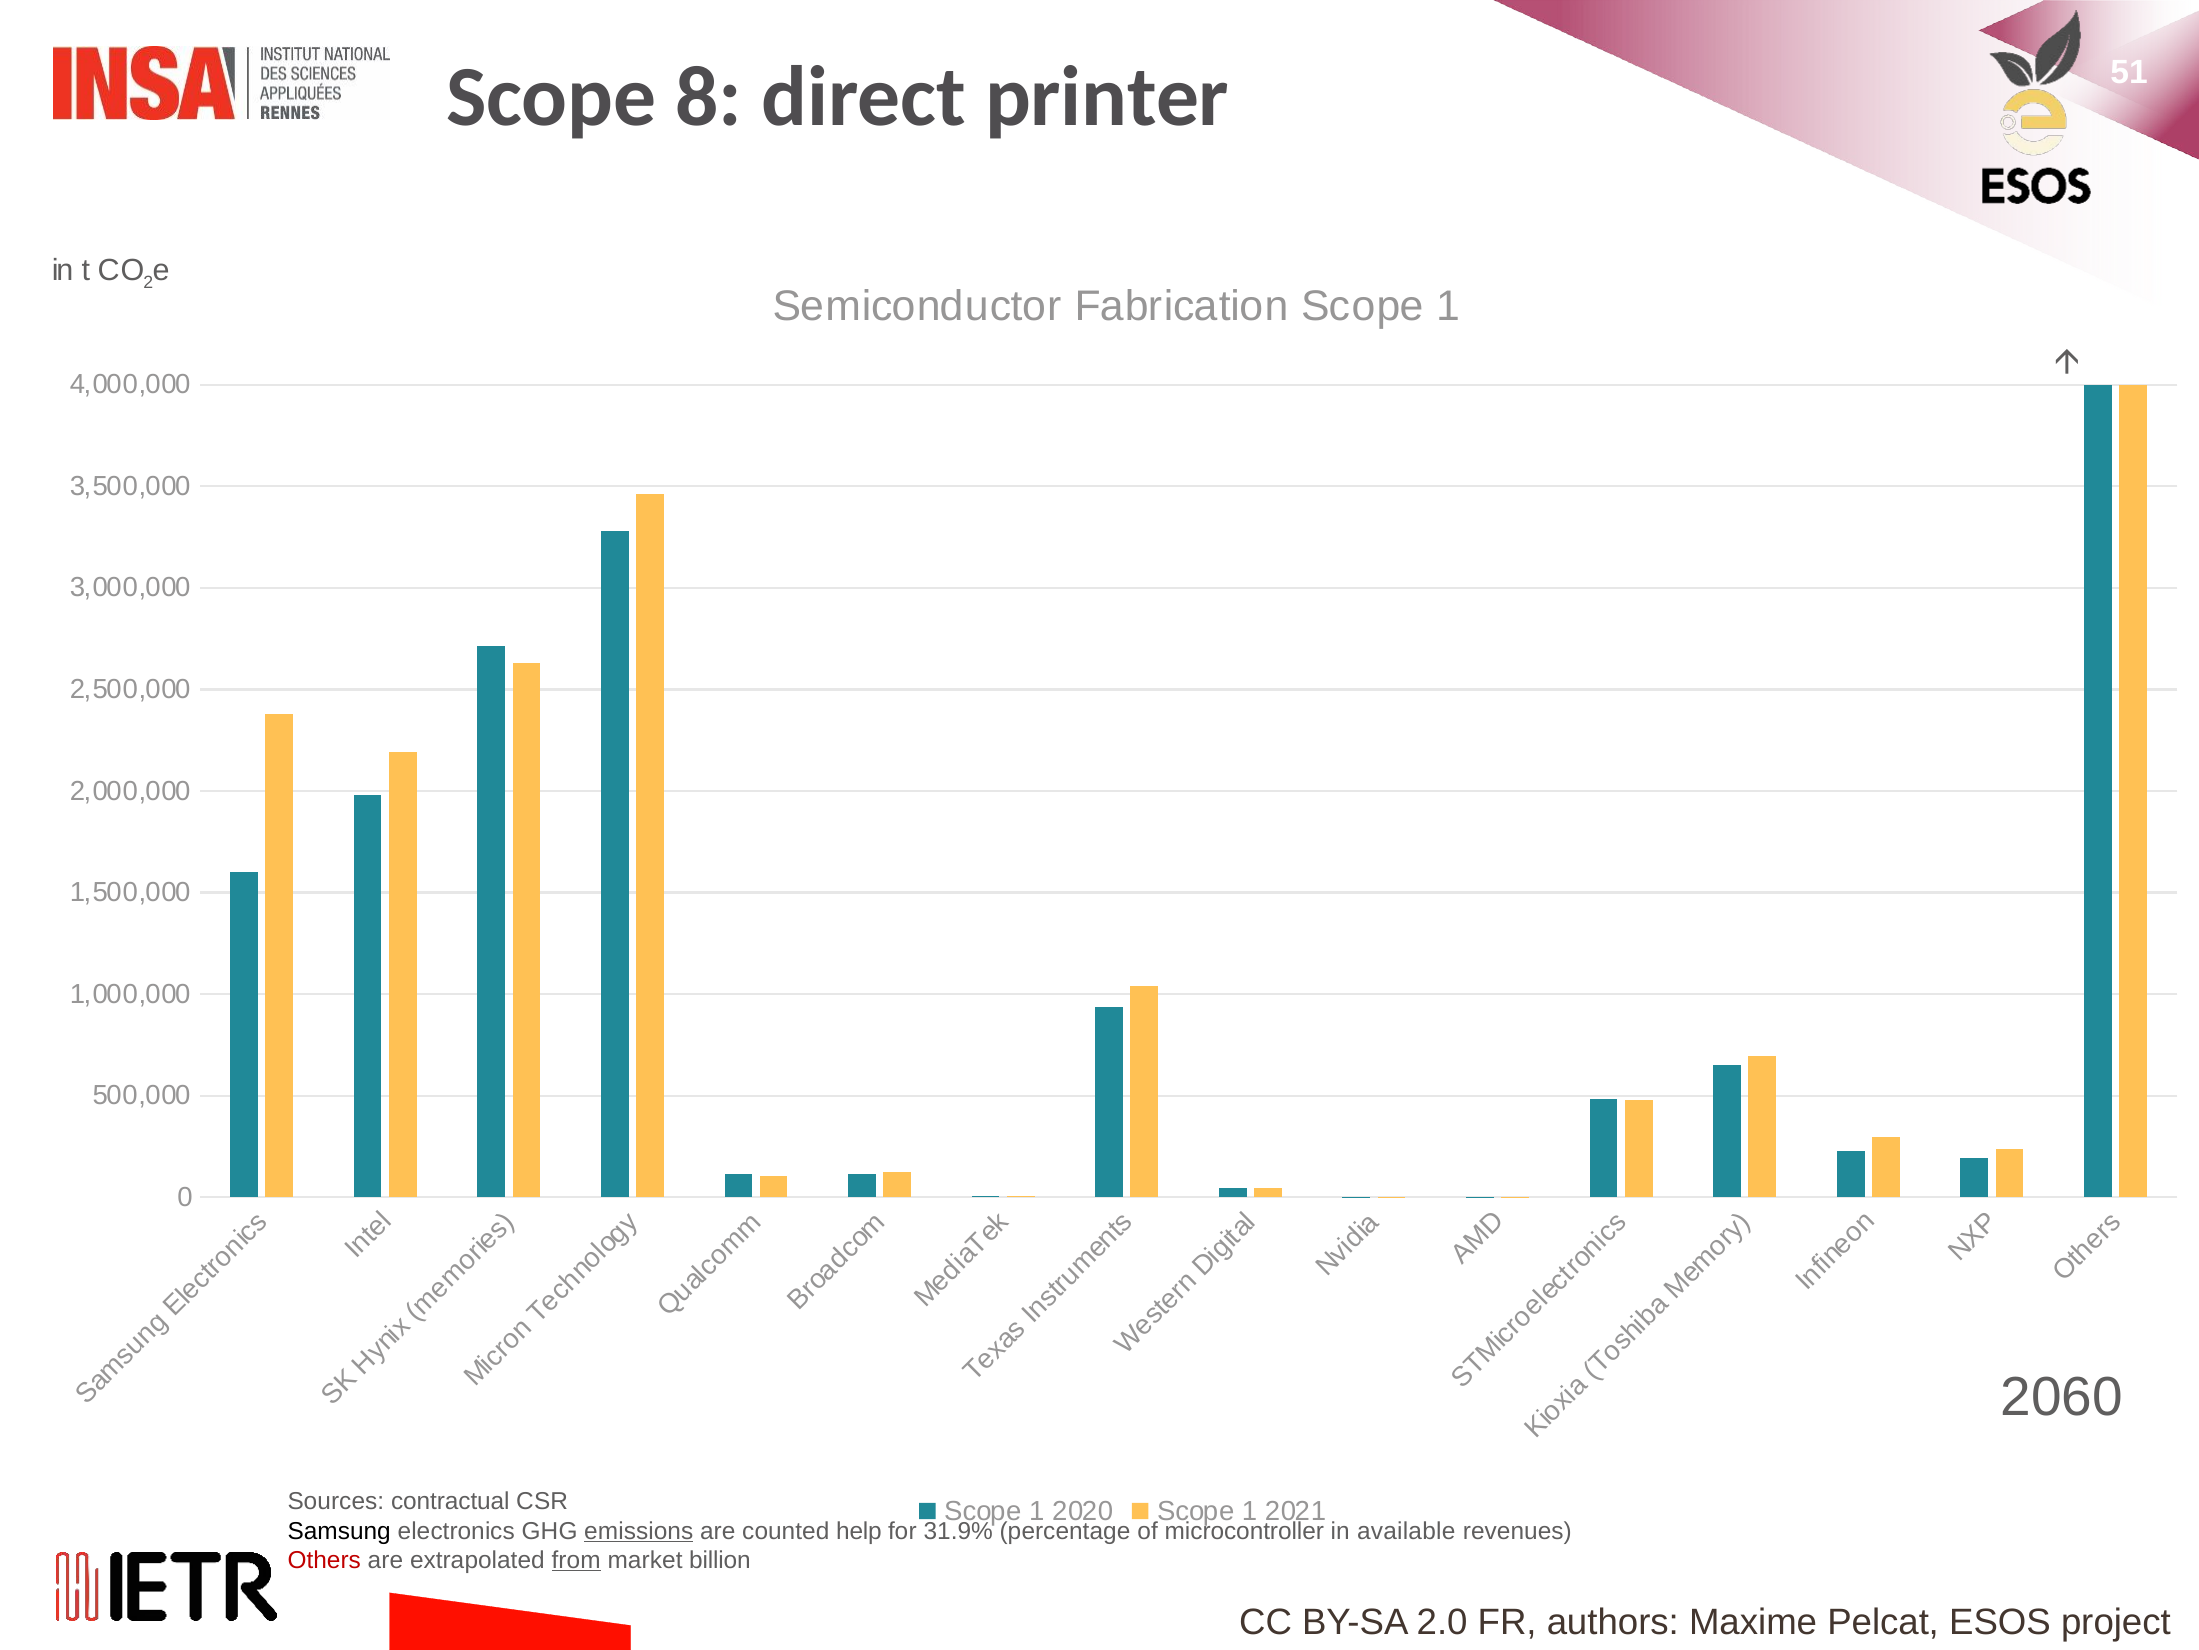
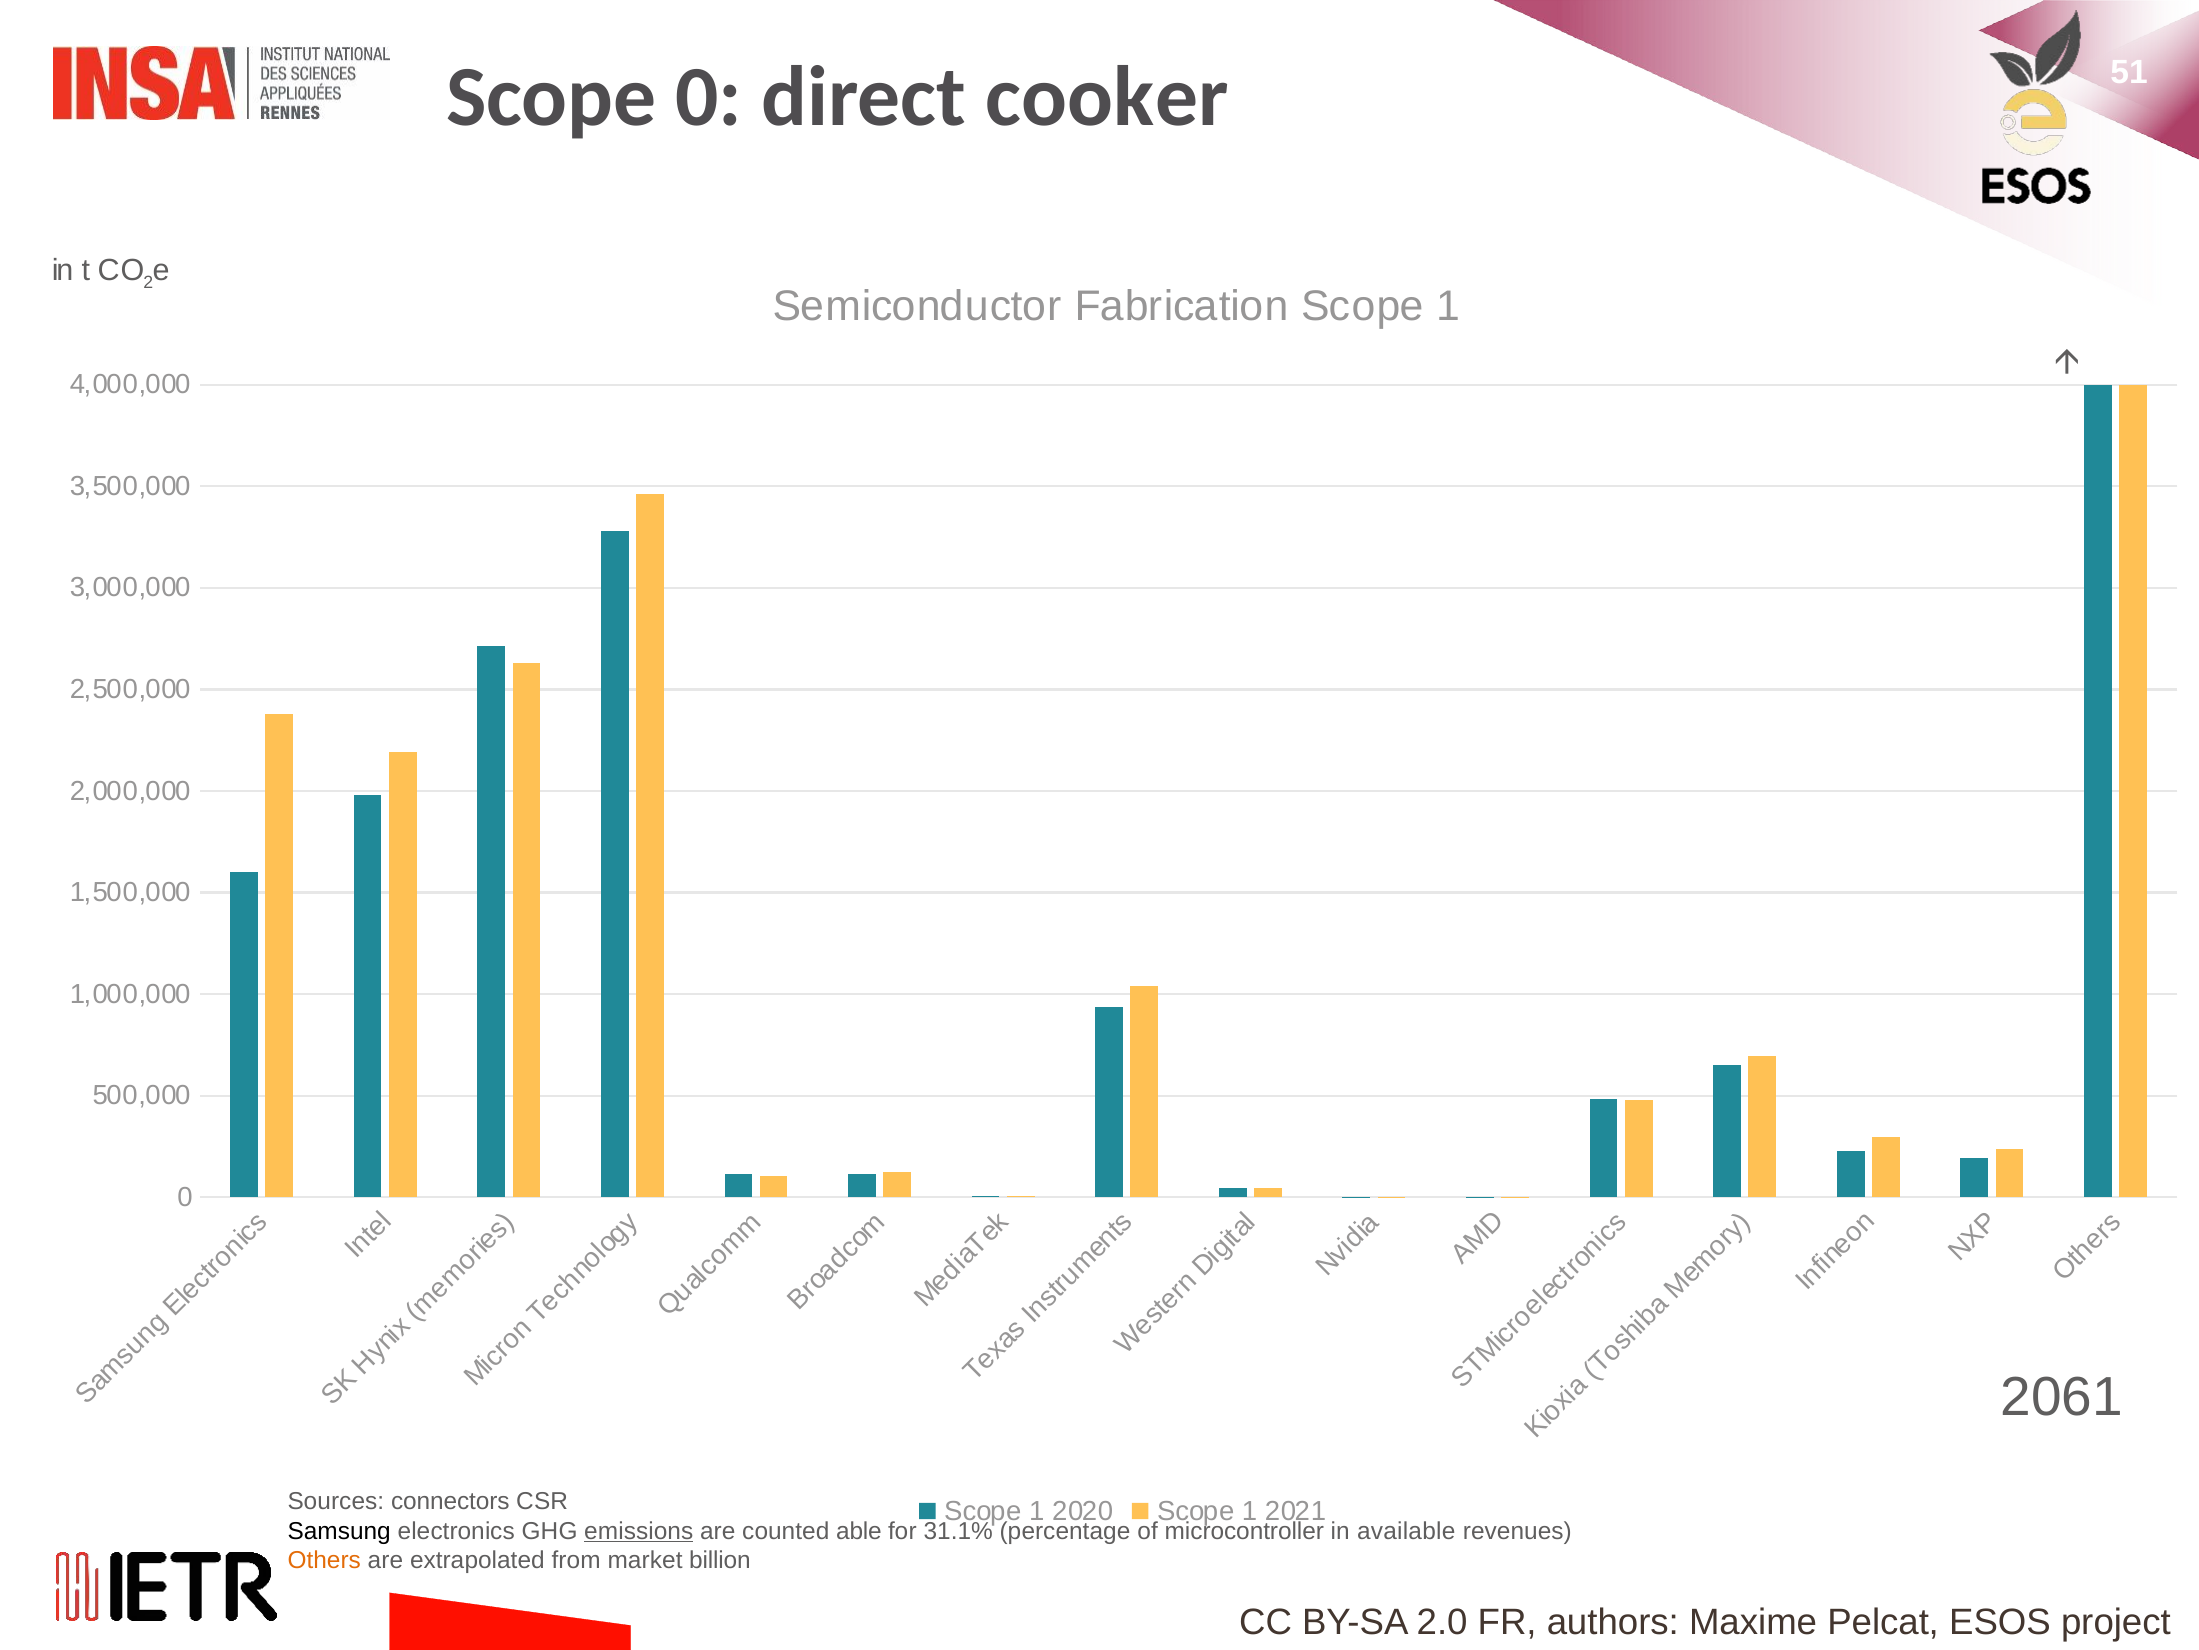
Scope 8: 8 -> 0
printer: printer -> cooker
2060: 2060 -> 2061
contractual: contractual -> connectors
help: help -> able
31.9%: 31.9% -> 31.1%
Others colour: red -> orange
from underline: present -> none
